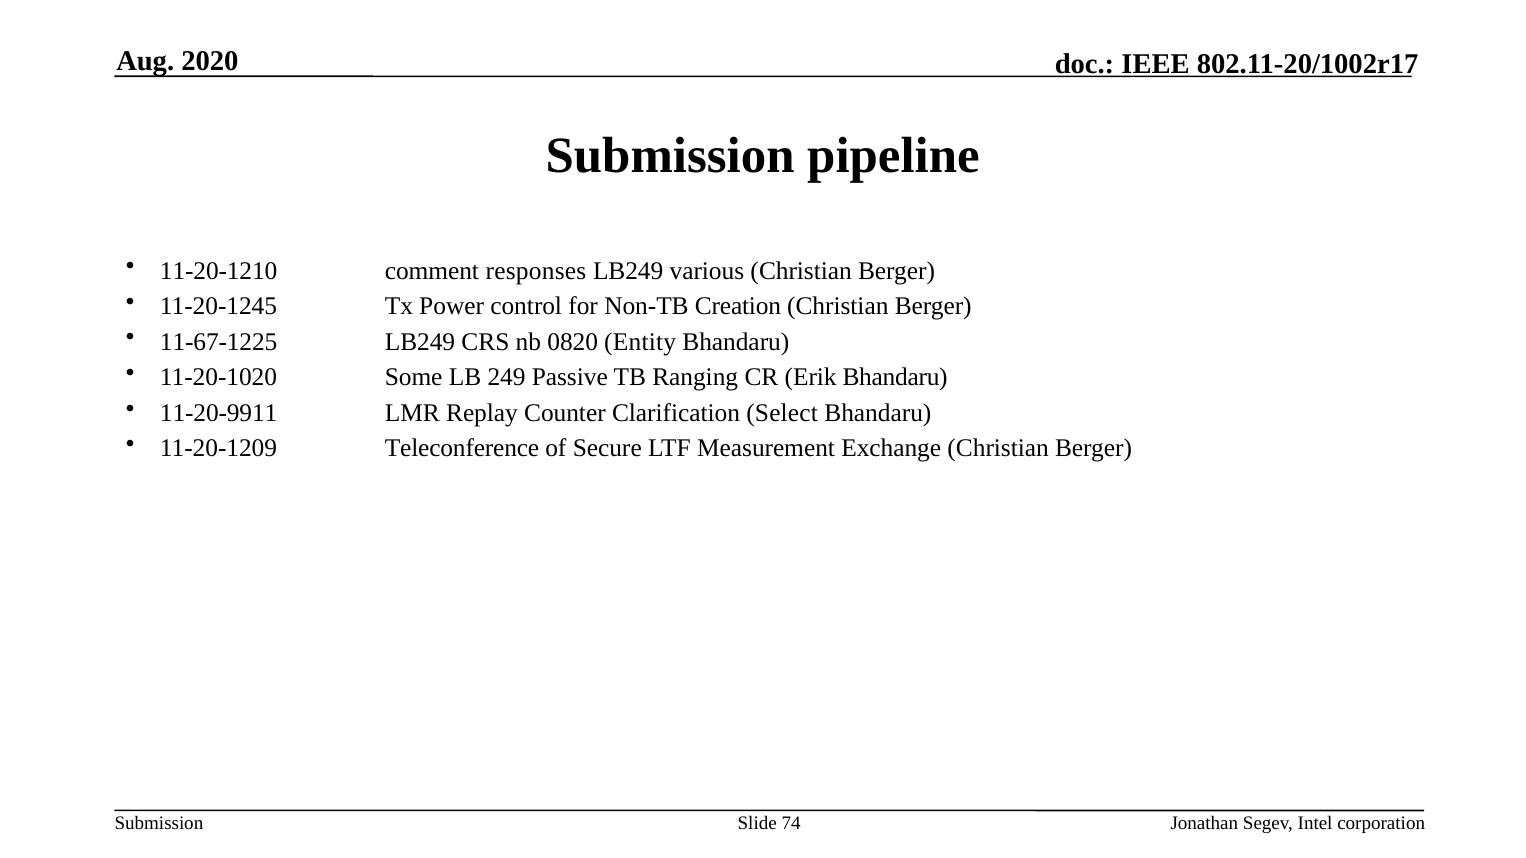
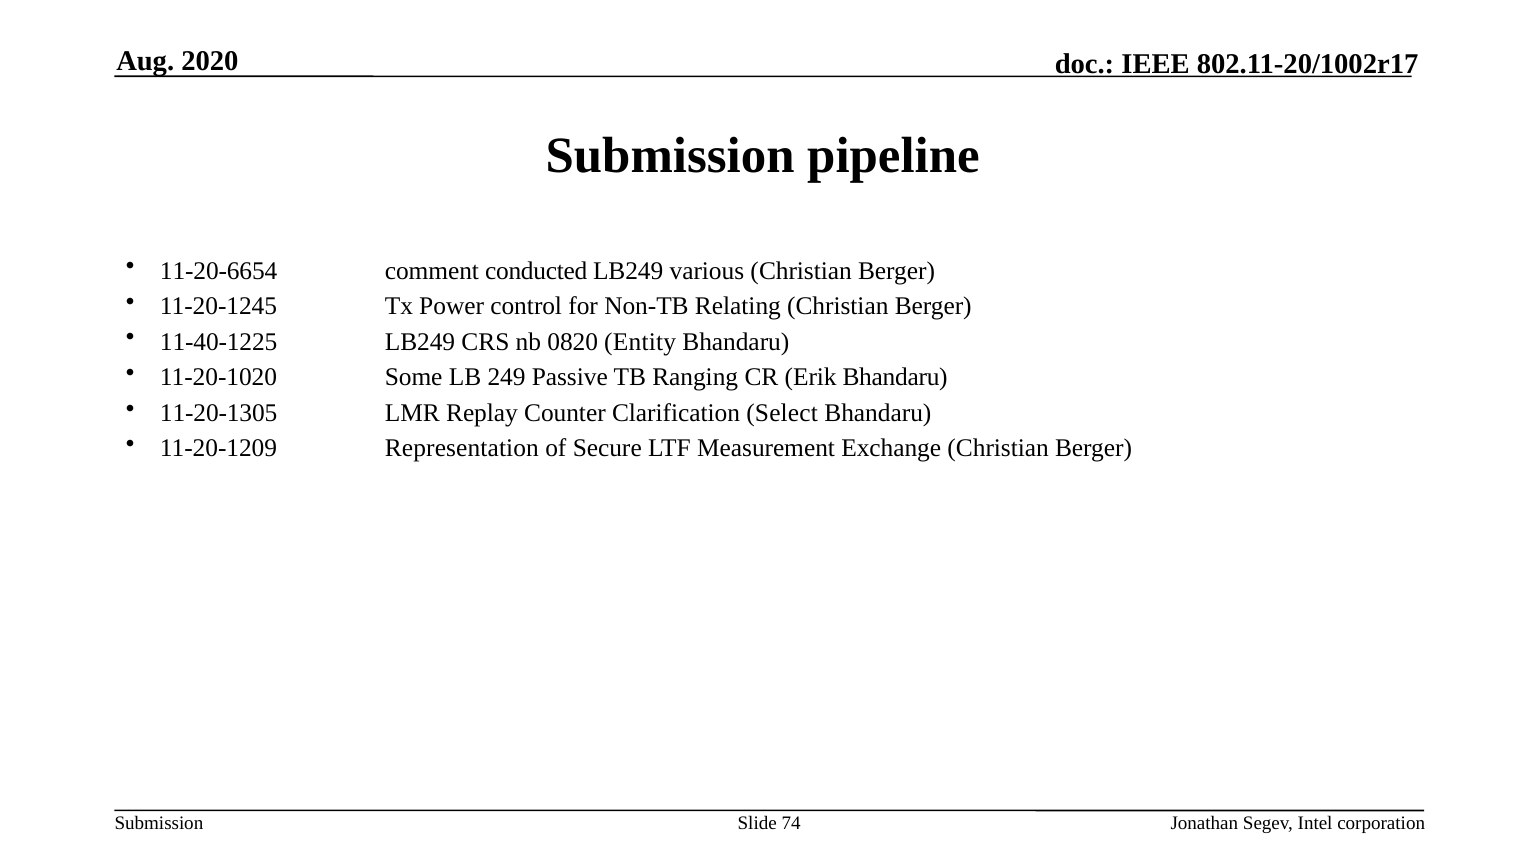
11-20-1210: 11-20-1210 -> 11-20-6654
responses: responses -> conducted
Creation: Creation -> Relating
11-67-1225: 11-67-1225 -> 11-40-1225
11-20-9911: 11-20-9911 -> 11-20-1305
Teleconference: Teleconference -> Representation
